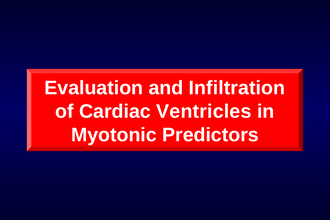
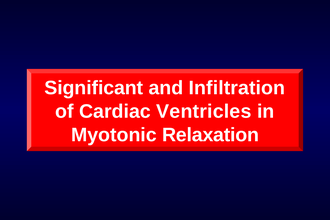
Evaluation: Evaluation -> Significant
Predictors: Predictors -> Relaxation
